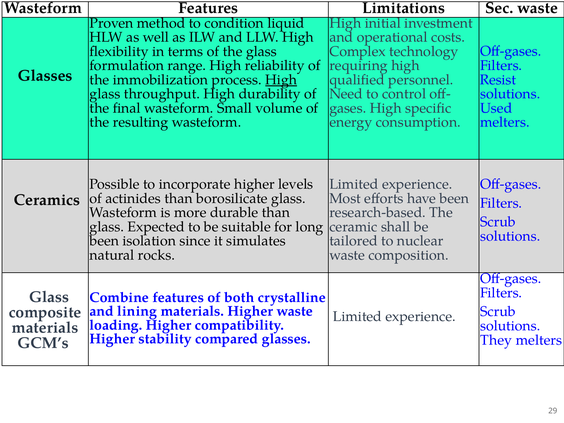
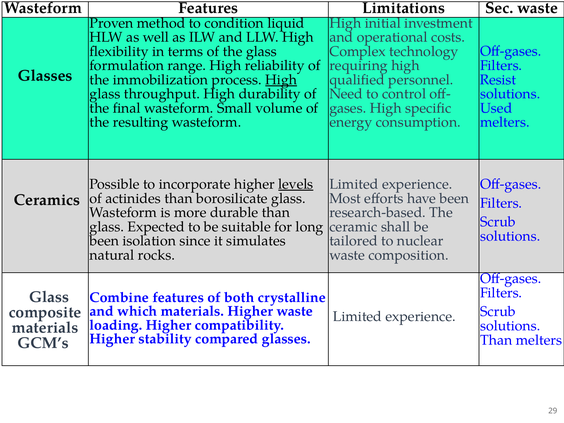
levels underline: none -> present
lining: lining -> which
They at (496, 340): They -> Than
